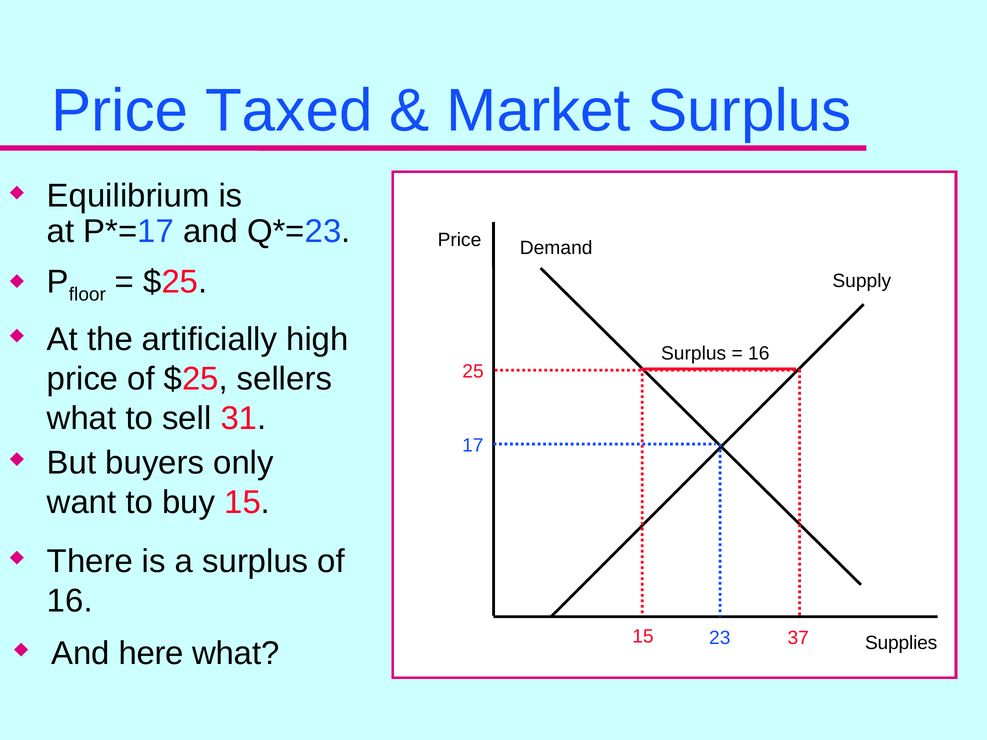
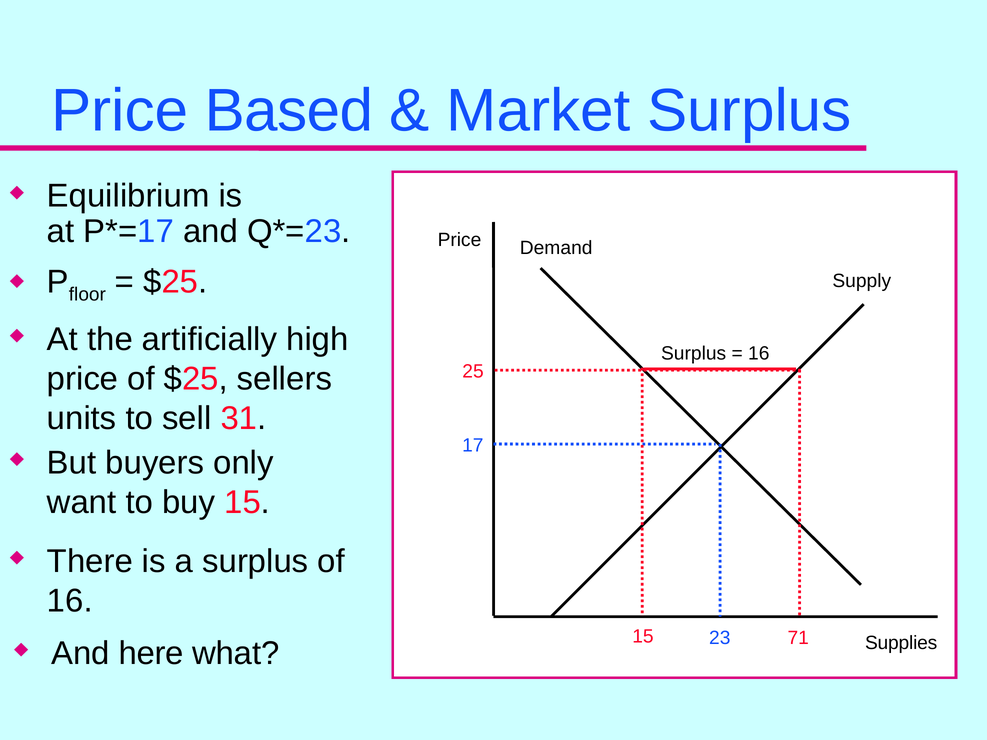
Taxed: Taxed -> Based
what at (82, 419): what -> units
37: 37 -> 71
